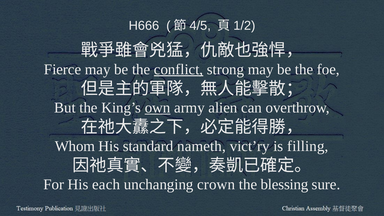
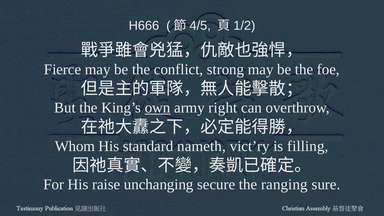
conflict underline: present -> none
alien: alien -> right
each: each -> raise
crown: crown -> secure
blessing: blessing -> ranging
